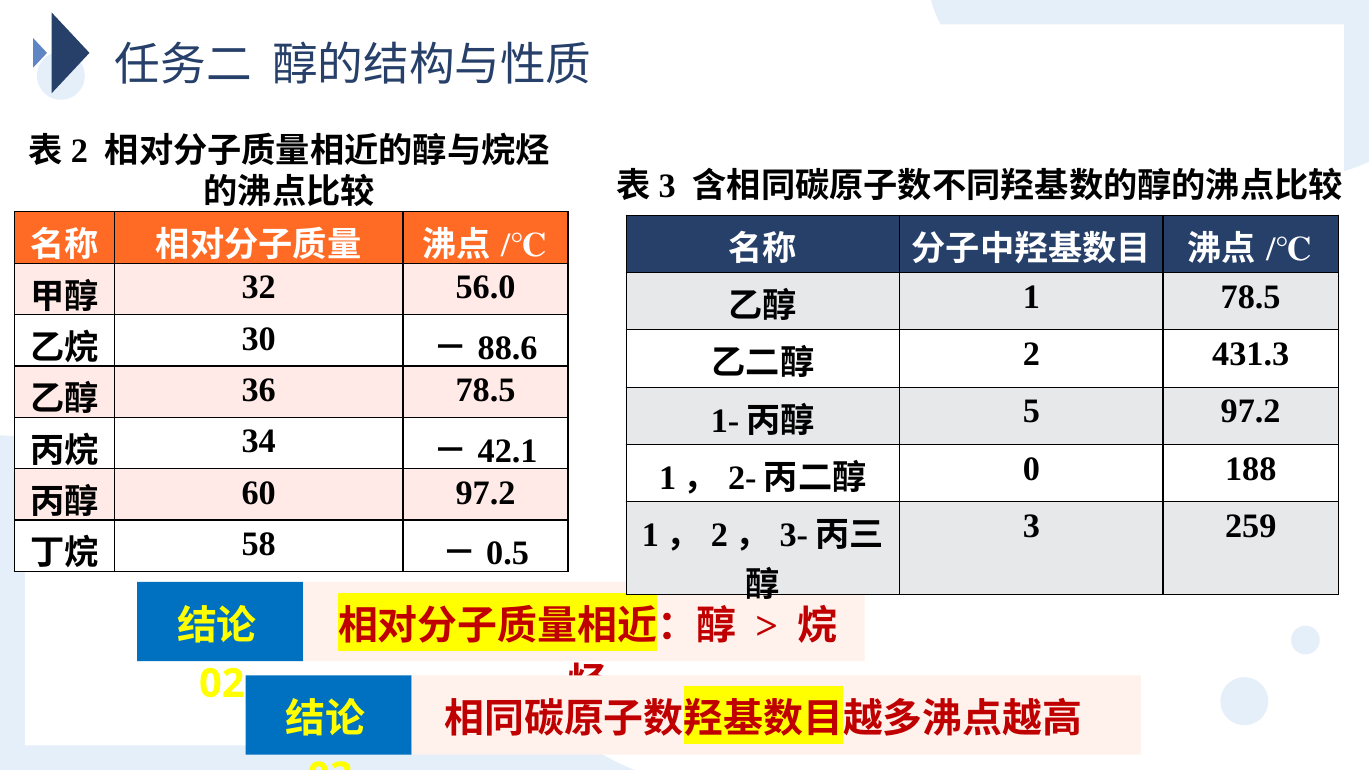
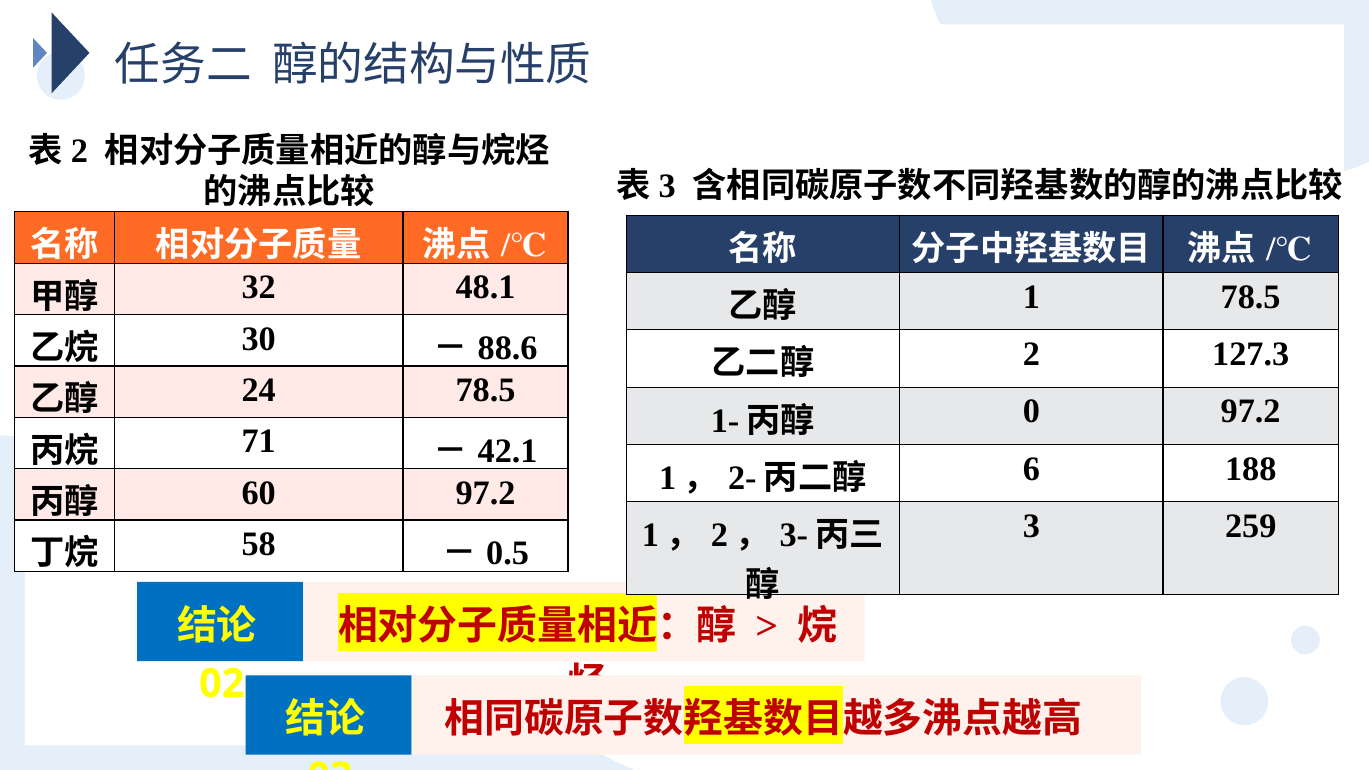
56.0: 56.0 -> 48.1
431.3: 431.3 -> 127.3
36: 36 -> 24
5: 5 -> 0
34: 34 -> 71
0: 0 -> 6
